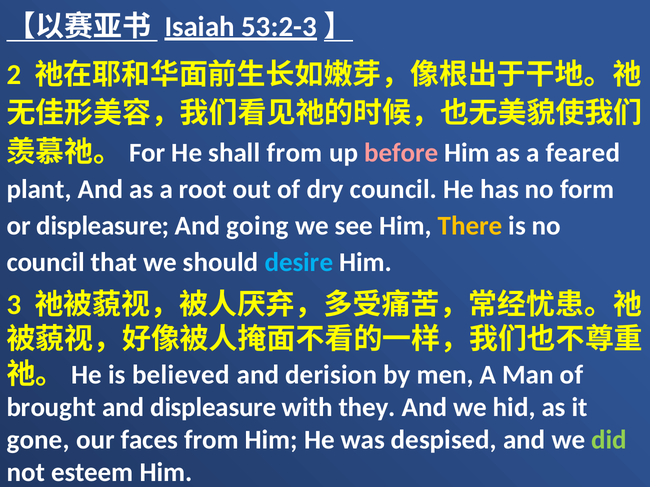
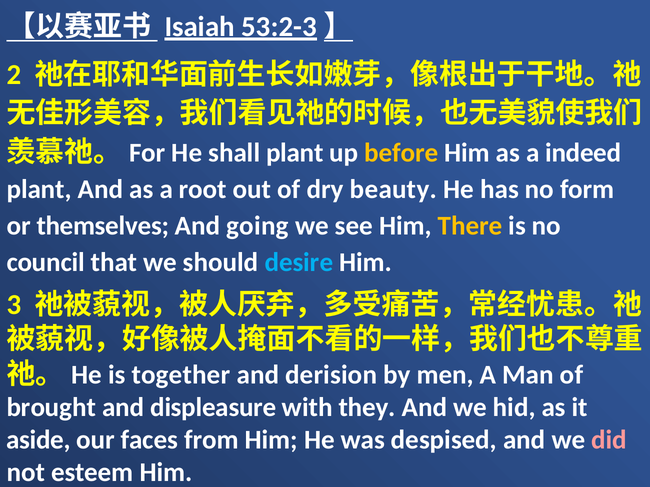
shall from: from -> plant
before colour: pink -> yellow
feared: feared -> indeed
dry council: council -> beauty
or displeasure: displeasure -> themselves
believed: believed -> together
gone: gone -> aside
did colour: light green -> pink
